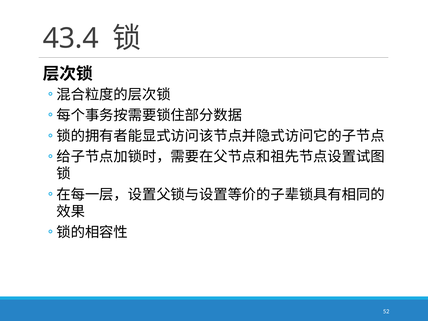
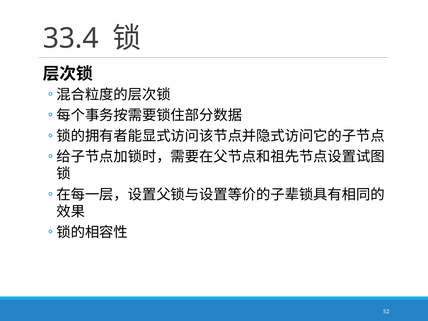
43.4: 43.4 -> 33.4
